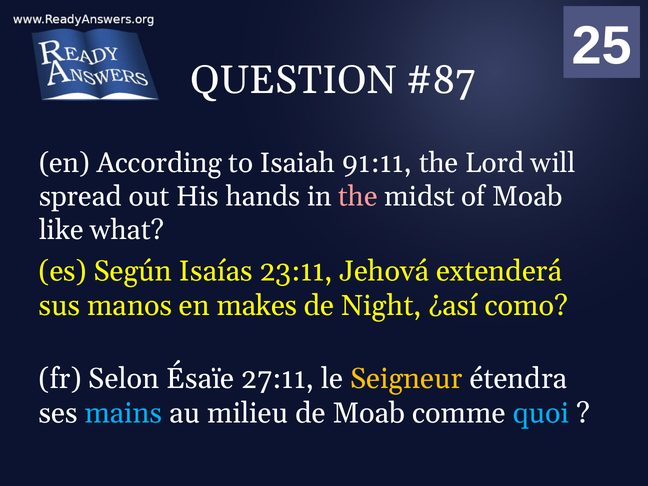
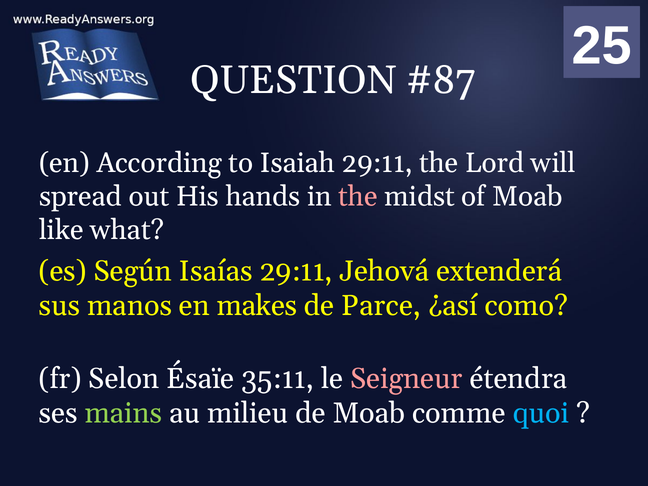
Isaiah 91:11: 91:11 -> 29:11
Isaías 23:11: 23:11 -> 29:11
Night: Night -> Parce
27:11: 27:11 -> 35:11
Seigneur colour: yellow -> pink
mains colour: light blue -> light green
